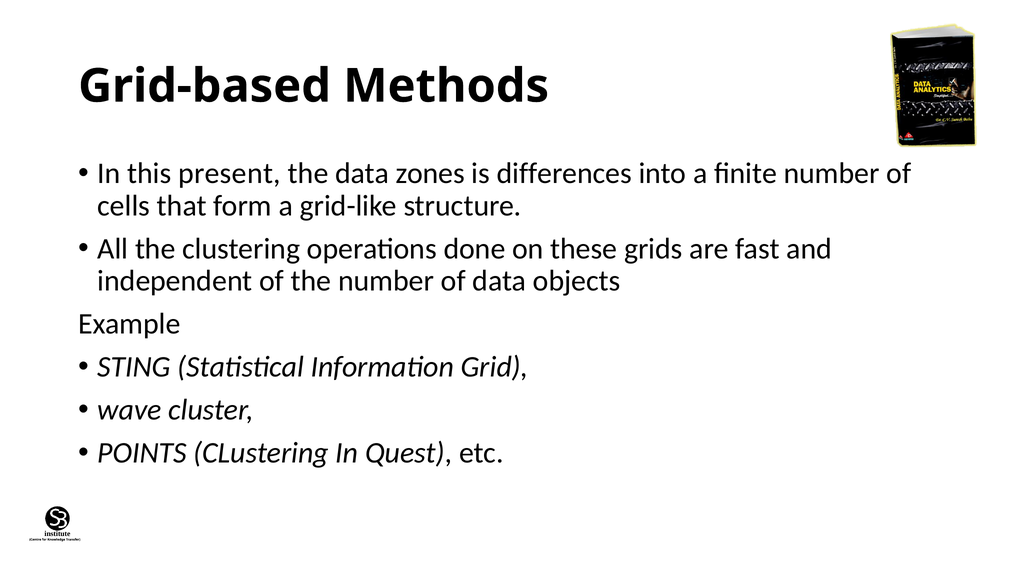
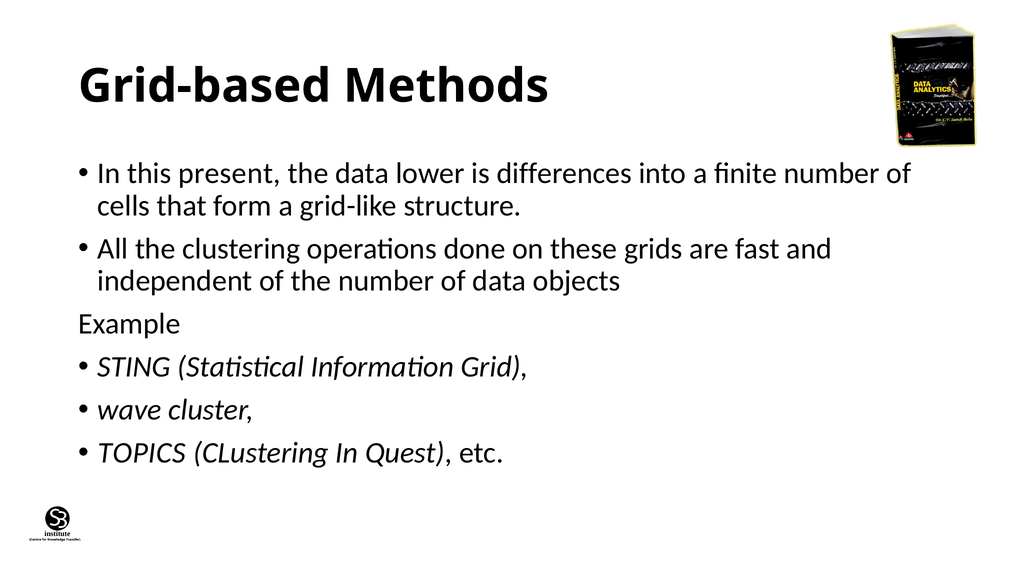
zones: zones -> lower
POINTS: POINTS -> TOPICS
